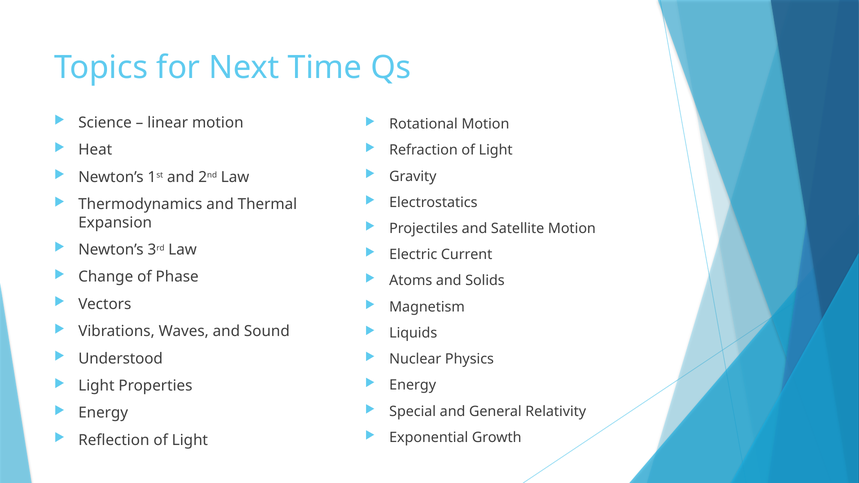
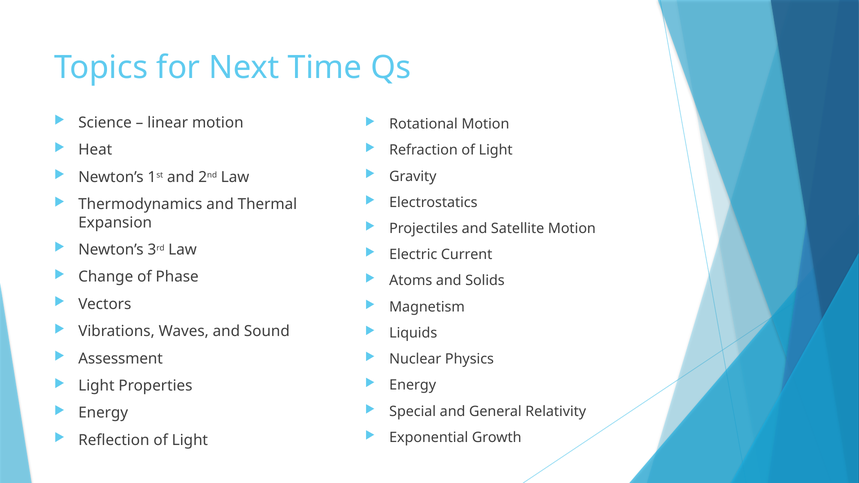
Understood: Understood -> Assessment
